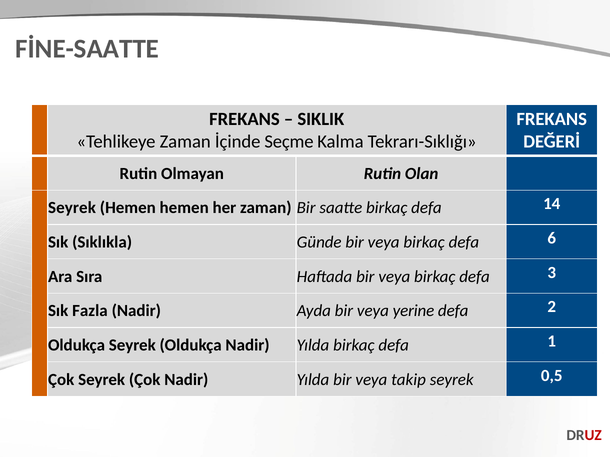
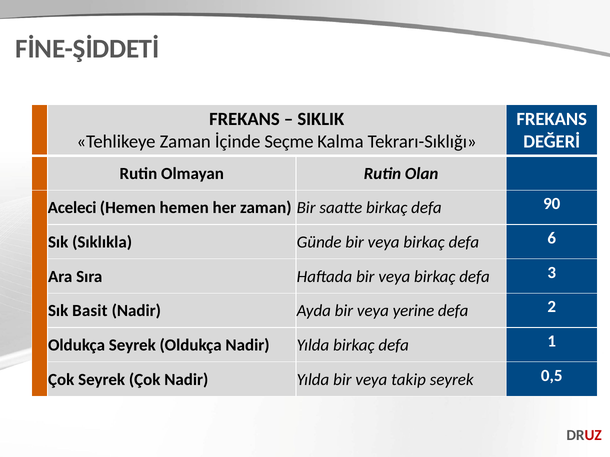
FİNE-SAATTE: FİNE-SAATTE -> FİNE-ŞİDDETİ
Seyrek at (72, 208): Seyrek -> Aceleci
14: 14 -> 90
Fazla: Fazla -> Basit
